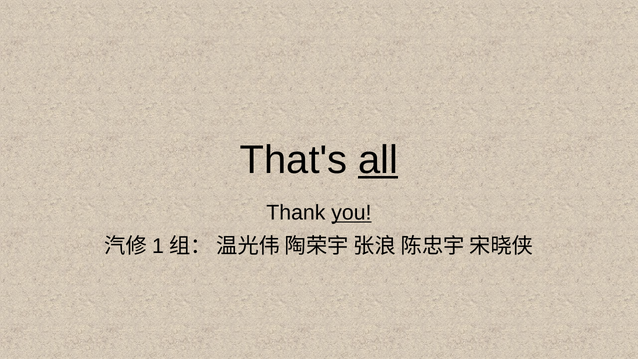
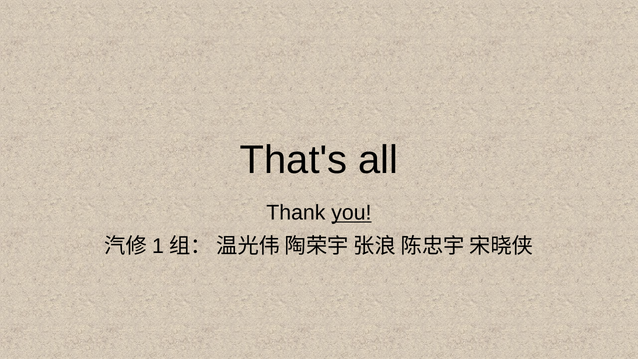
all underline: present -> none
